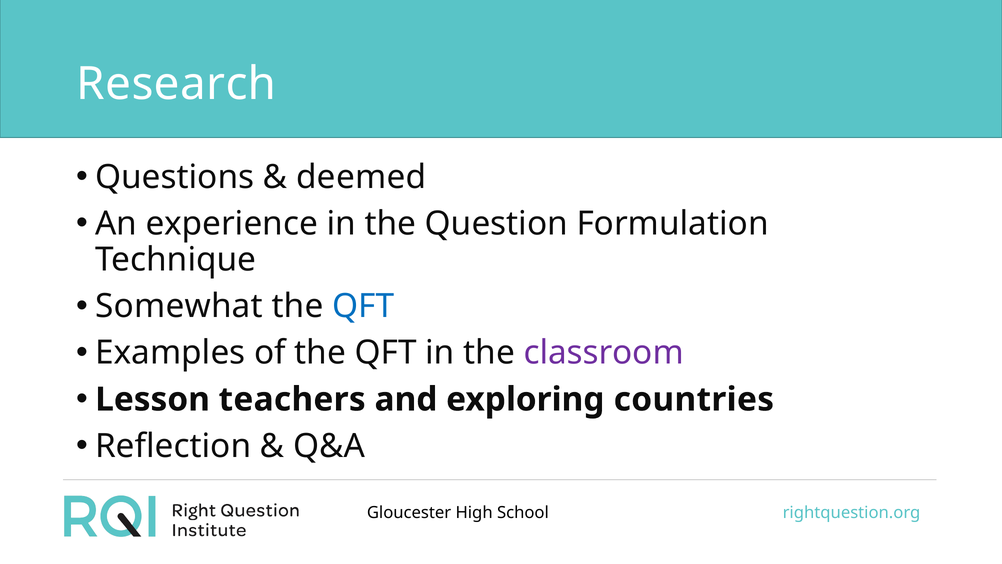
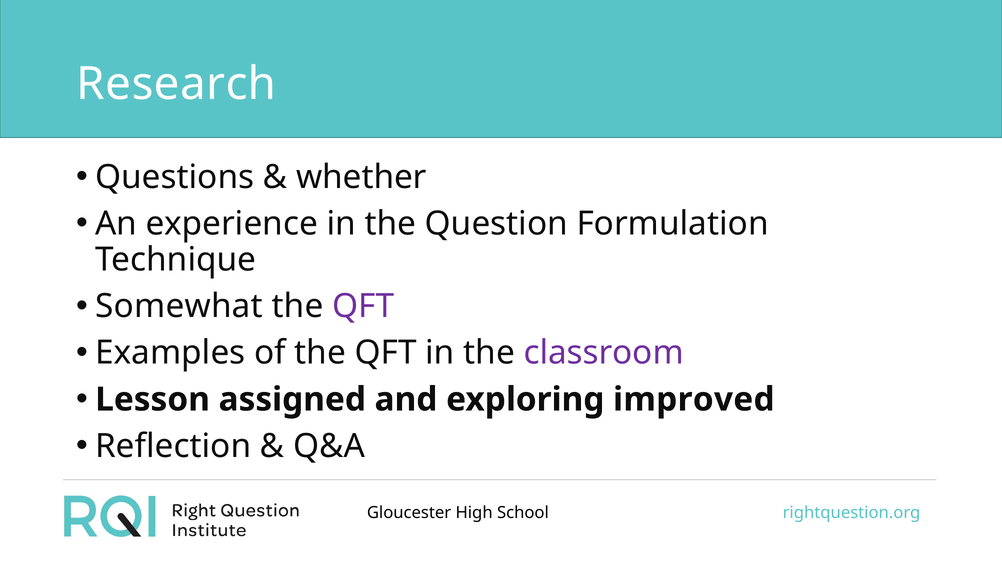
deemed: deemed -> whether
QFT at (363, 306) colour: blue -> purple
teachers: teachers -> assigned
countries: countries -> improved
